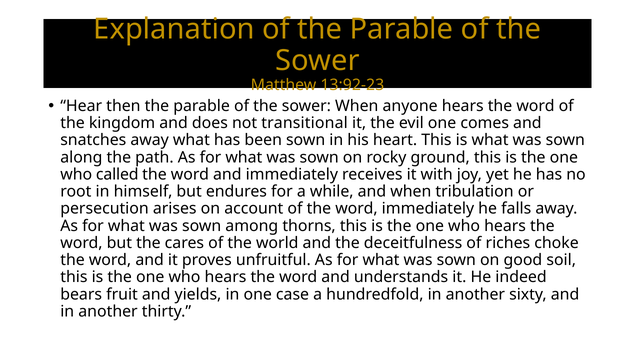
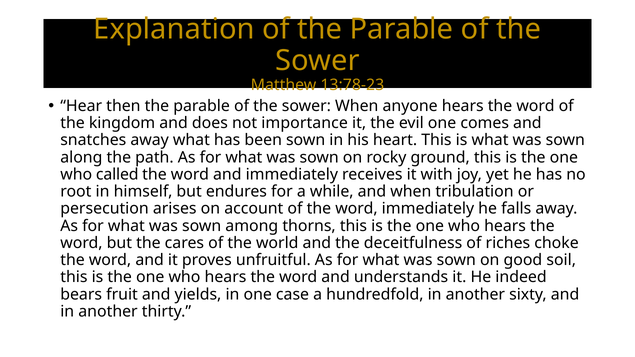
13:92-23: 13:92-23 -> 13:78-23
transitional: transitional -> importance
